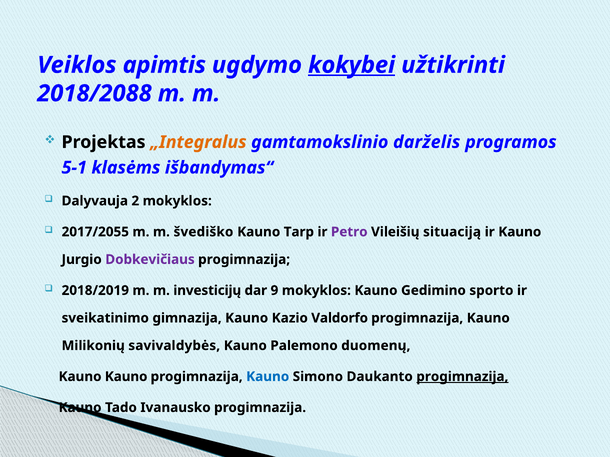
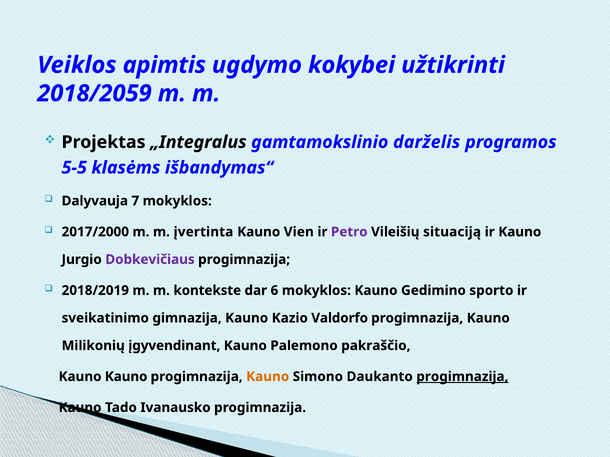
kokybei underline: present -> none
2018/2088: 2018/2088 -> 2018/2059
„Integralus colour: orange -> black
5-1: 5-1 -> 5-5
2: 2 -> 7
2017/2055: 2017/2055 -> 2017/2000
švediško: švediško -> įvertinta
Tarp: Tarp -> Vien
investicijų: investicijų -> kontekste
9: 9 -> 6
savivaldybės: savivaldybės -> įgyvendinant
duomenų: duomenų -> pakraščio
Kauno at (268, 377) colour: blue -> orange
